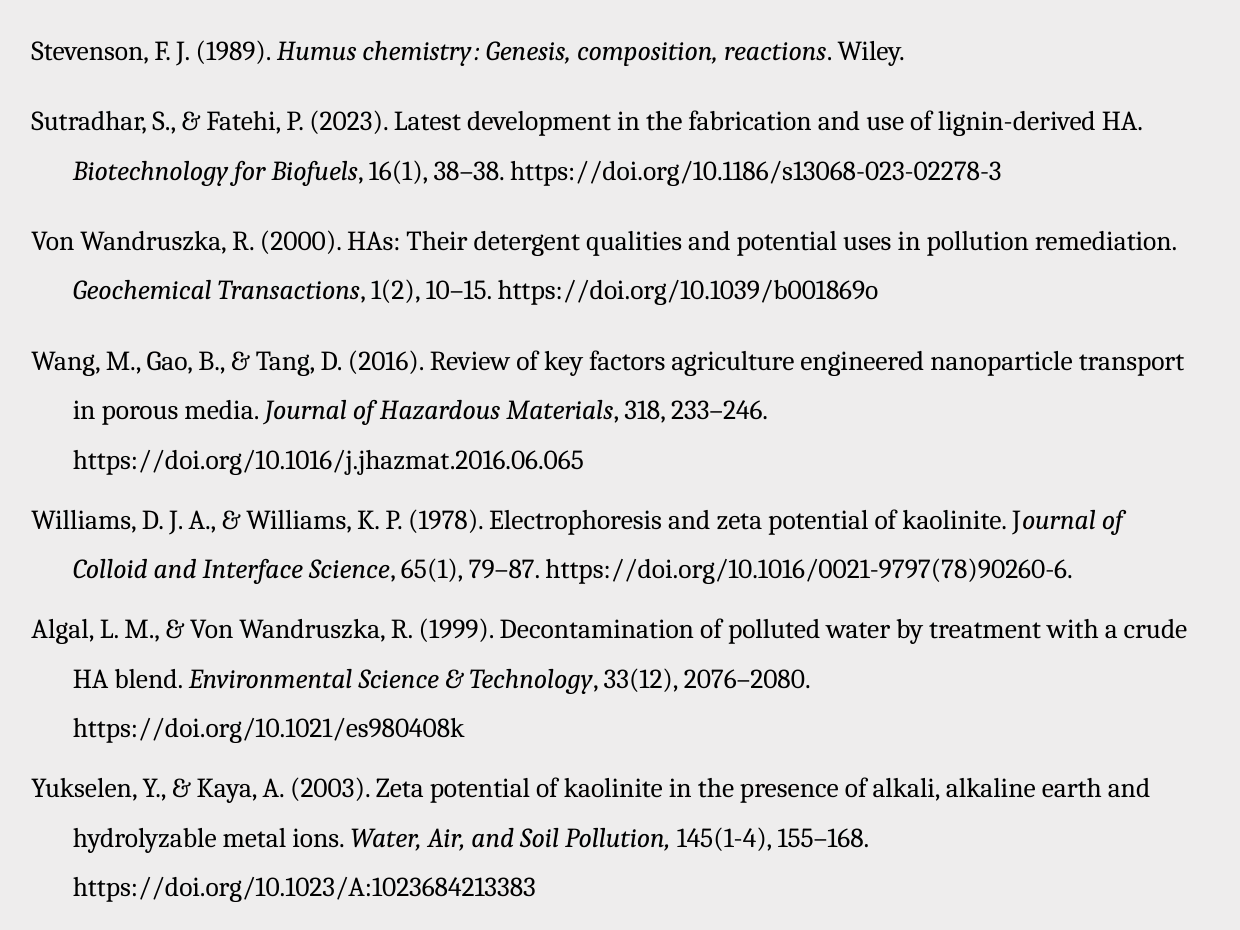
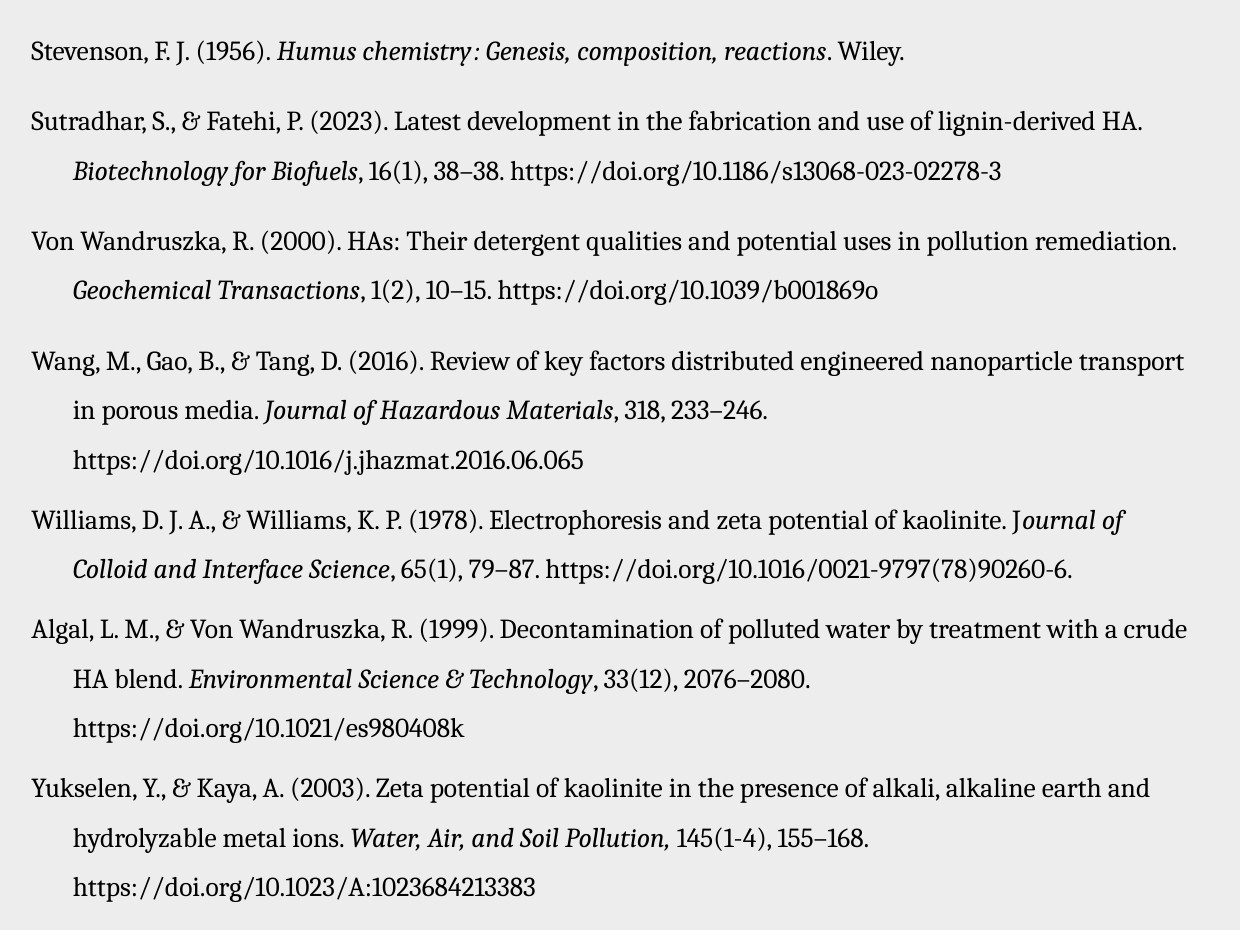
1989: 1989 -> 1956
agriculture: agriculture -> distributed
